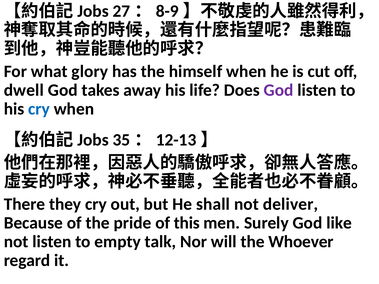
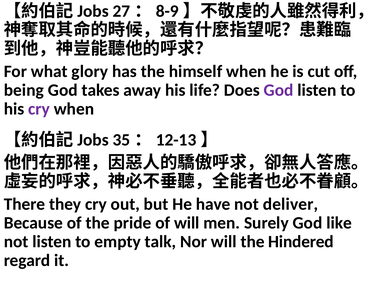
dwell: dwell -> being
cry at (39, 109) colour: blue -> purple
shall: shall -> have
of this: this -> will
Whoever: Whoever -> Hindered
